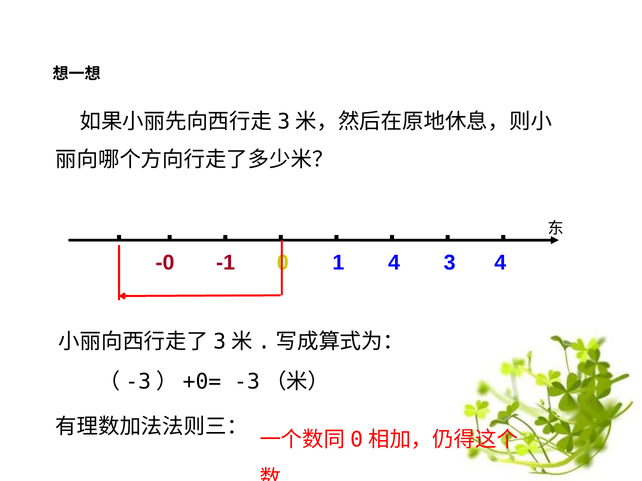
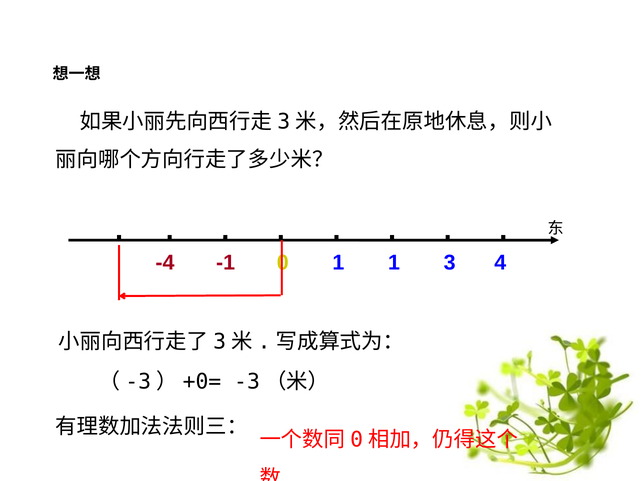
-0: -0 -> -4
1 4: 4 -> 1
